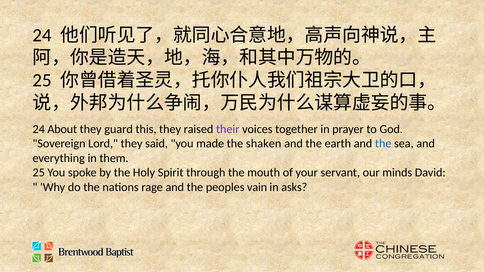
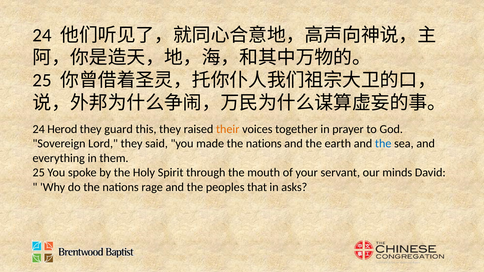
About: About -> Herod
their colour: purple -> orange
made the shaken: shaken -> nations
vain: vain -> that
